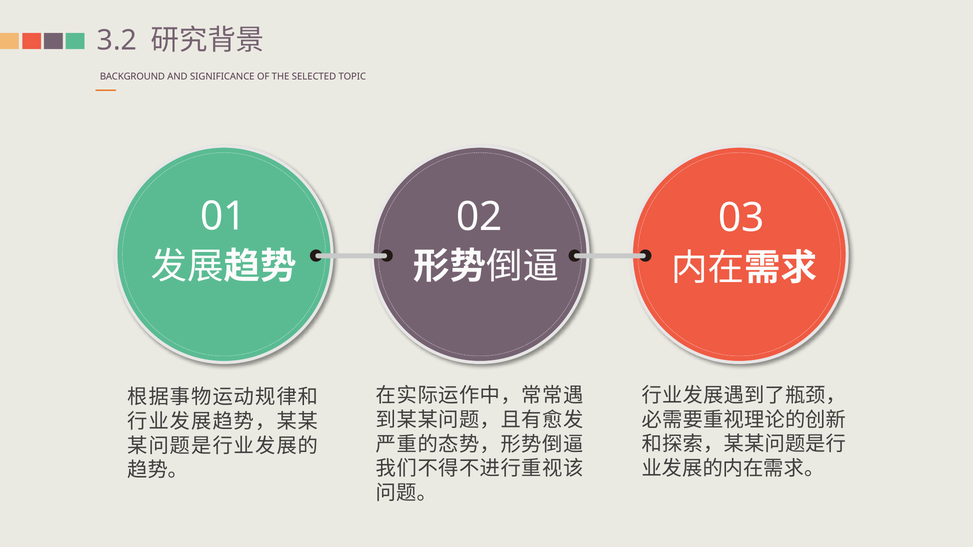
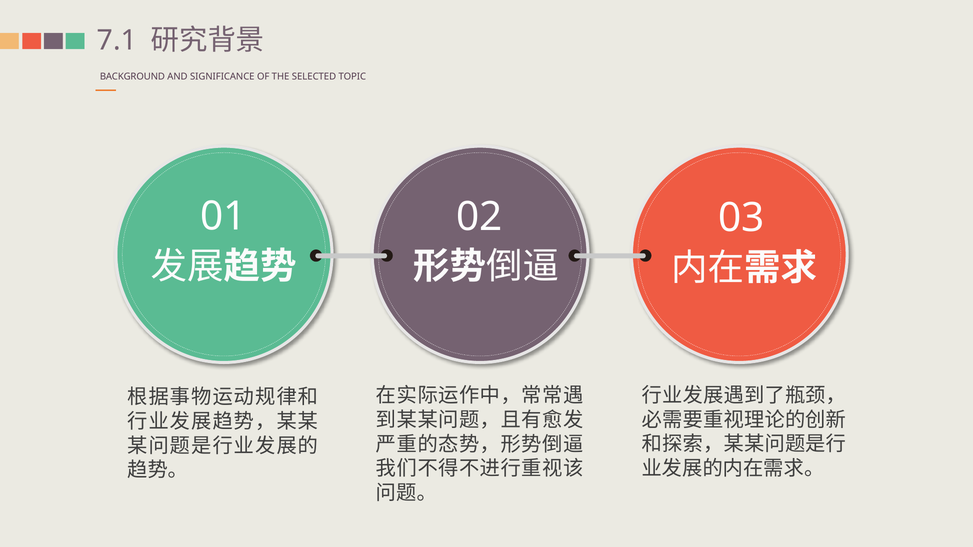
3.2: 3.2 -> 7.1
